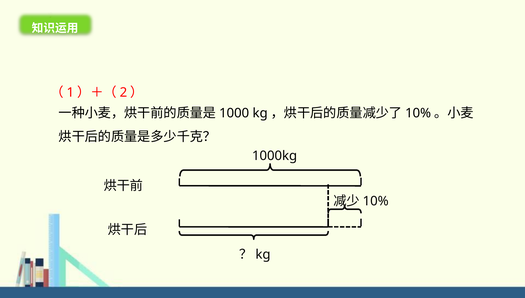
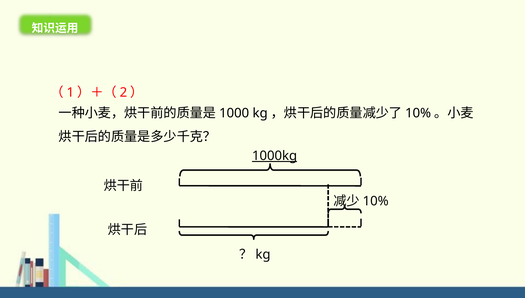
1000kg underline: none -> present
